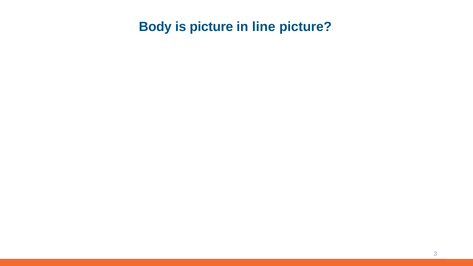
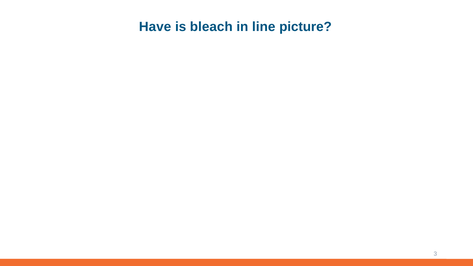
Body: Body -> Have
is picture: picture -> bleach
